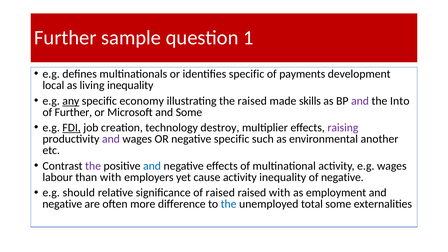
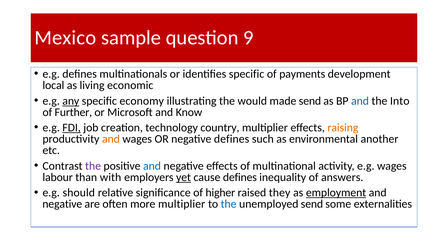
Further at (65, 38): Further -> Mexico
1: 1 -> 9
living inequality: inequality -> economic
the raised: raised -> would
made skills: skills -> send
and at (360, 101) colour: purple -> blue
and Some: Some -> Know
destroy: destroy -> country
raising colour: purple -> orange
and at (111, 139) colour: purple -> orange
negative specific: specific -> defines
yet underline: none -> present
cause activity: activity -> defines
of negative: negative -> answers
of raised: raised -> higher
raised with: with -> they
employment underline: none -> present
more difference: difference -> multiplier
unemployed total: total -> send
